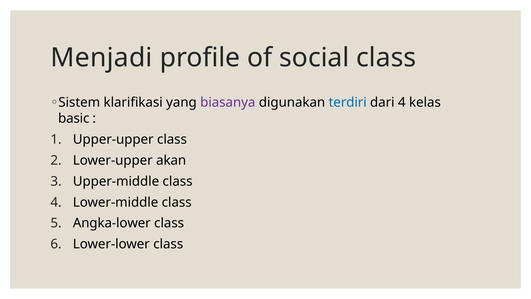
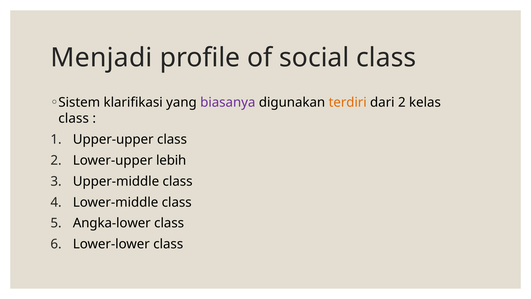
terdiri colour: blue -> orange
dari 4: 4 -> 2
basic at (74, 118): basic -> class
akan: akan -> lebih
